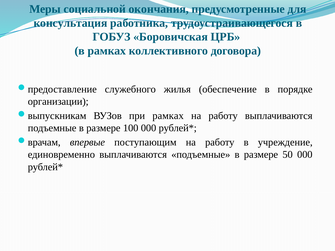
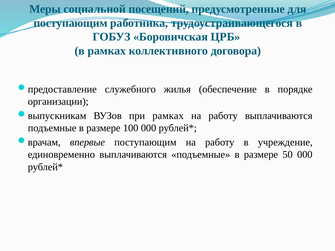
окончания: окончания -> посещений
консультация at (70, 23): консультация -> поступающим
